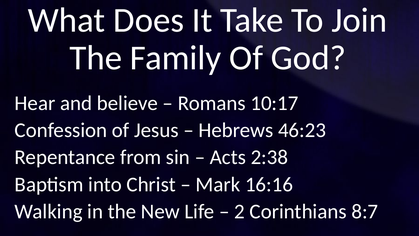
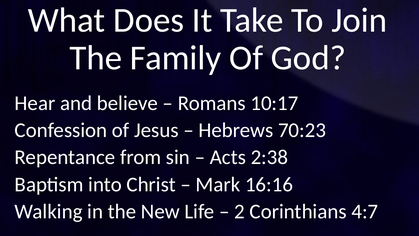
46:23: 46:23 -> 70:23
8:7: 8:7 -> 4:7
